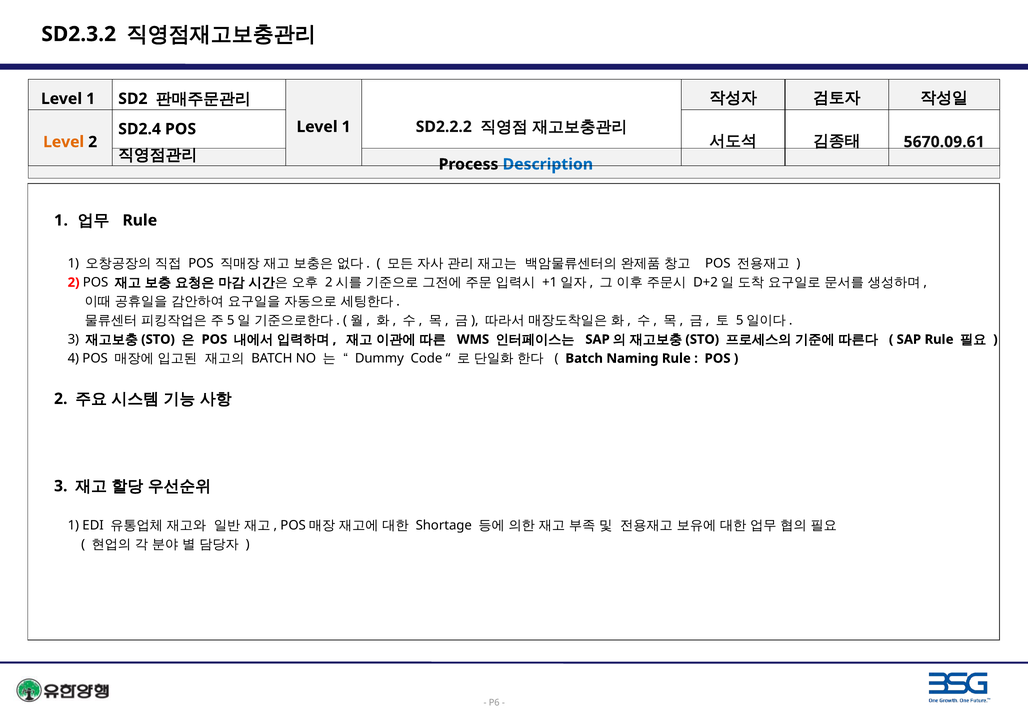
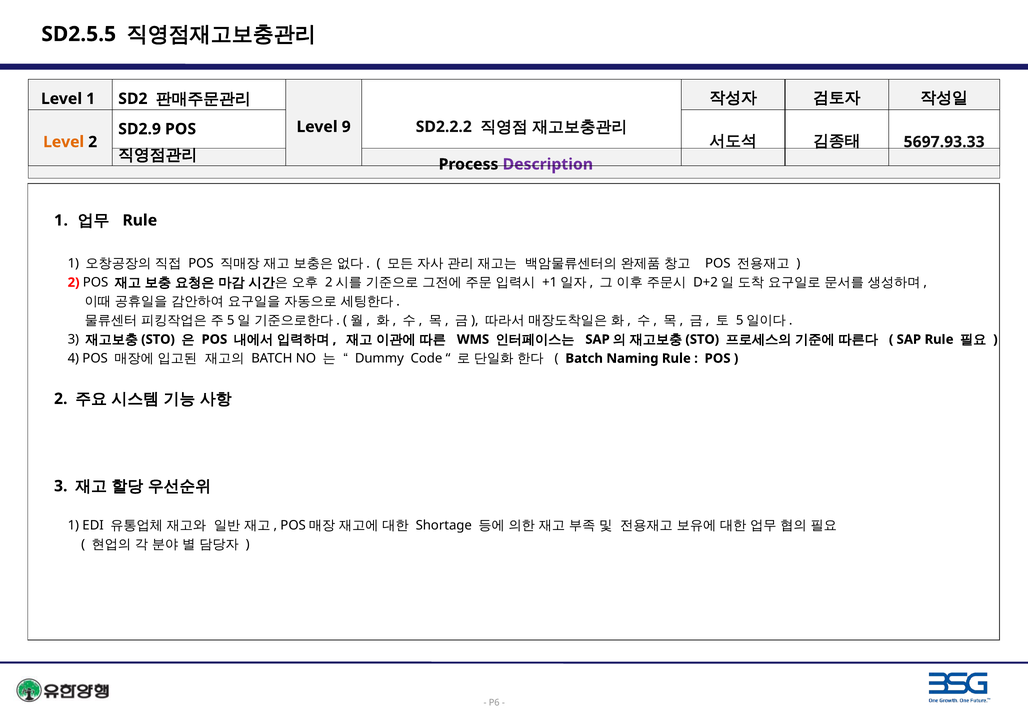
SD2.3.2: SD2.3.2 -> SD2.5.5
1 at (346, 127): 1 -> 9
SD2.4: SD2.4 -> SD2.9
5670.09.61: 5670.09.61 -> 5697.93.33
Description colour: blue -> purple
